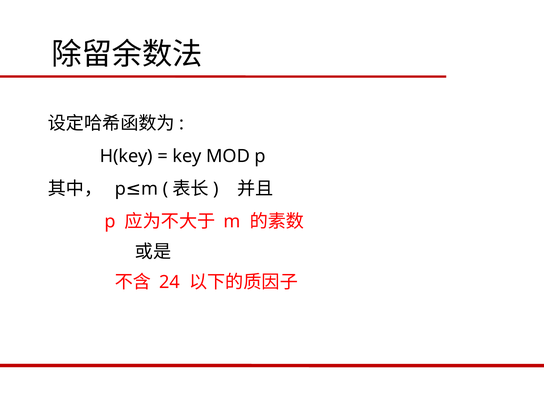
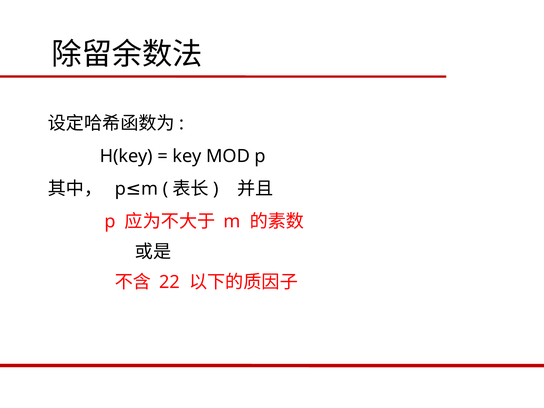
24: 24 -> 22
